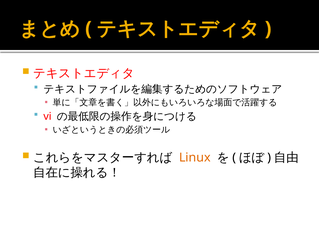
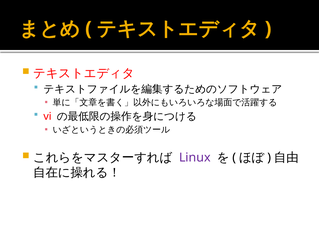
Linux colour: orange -> purple
